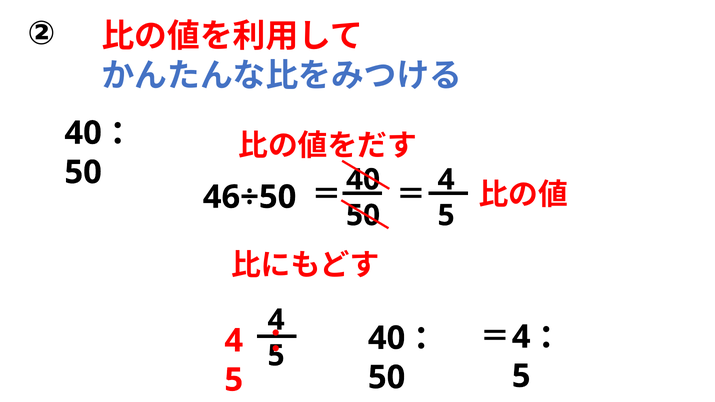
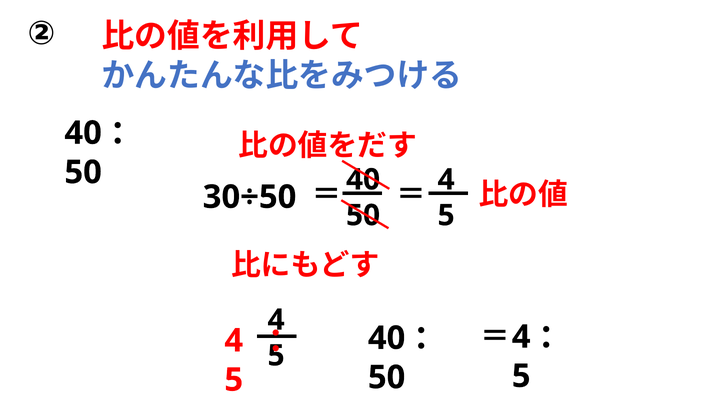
46÷50: 46÷50 -> 30÷50
